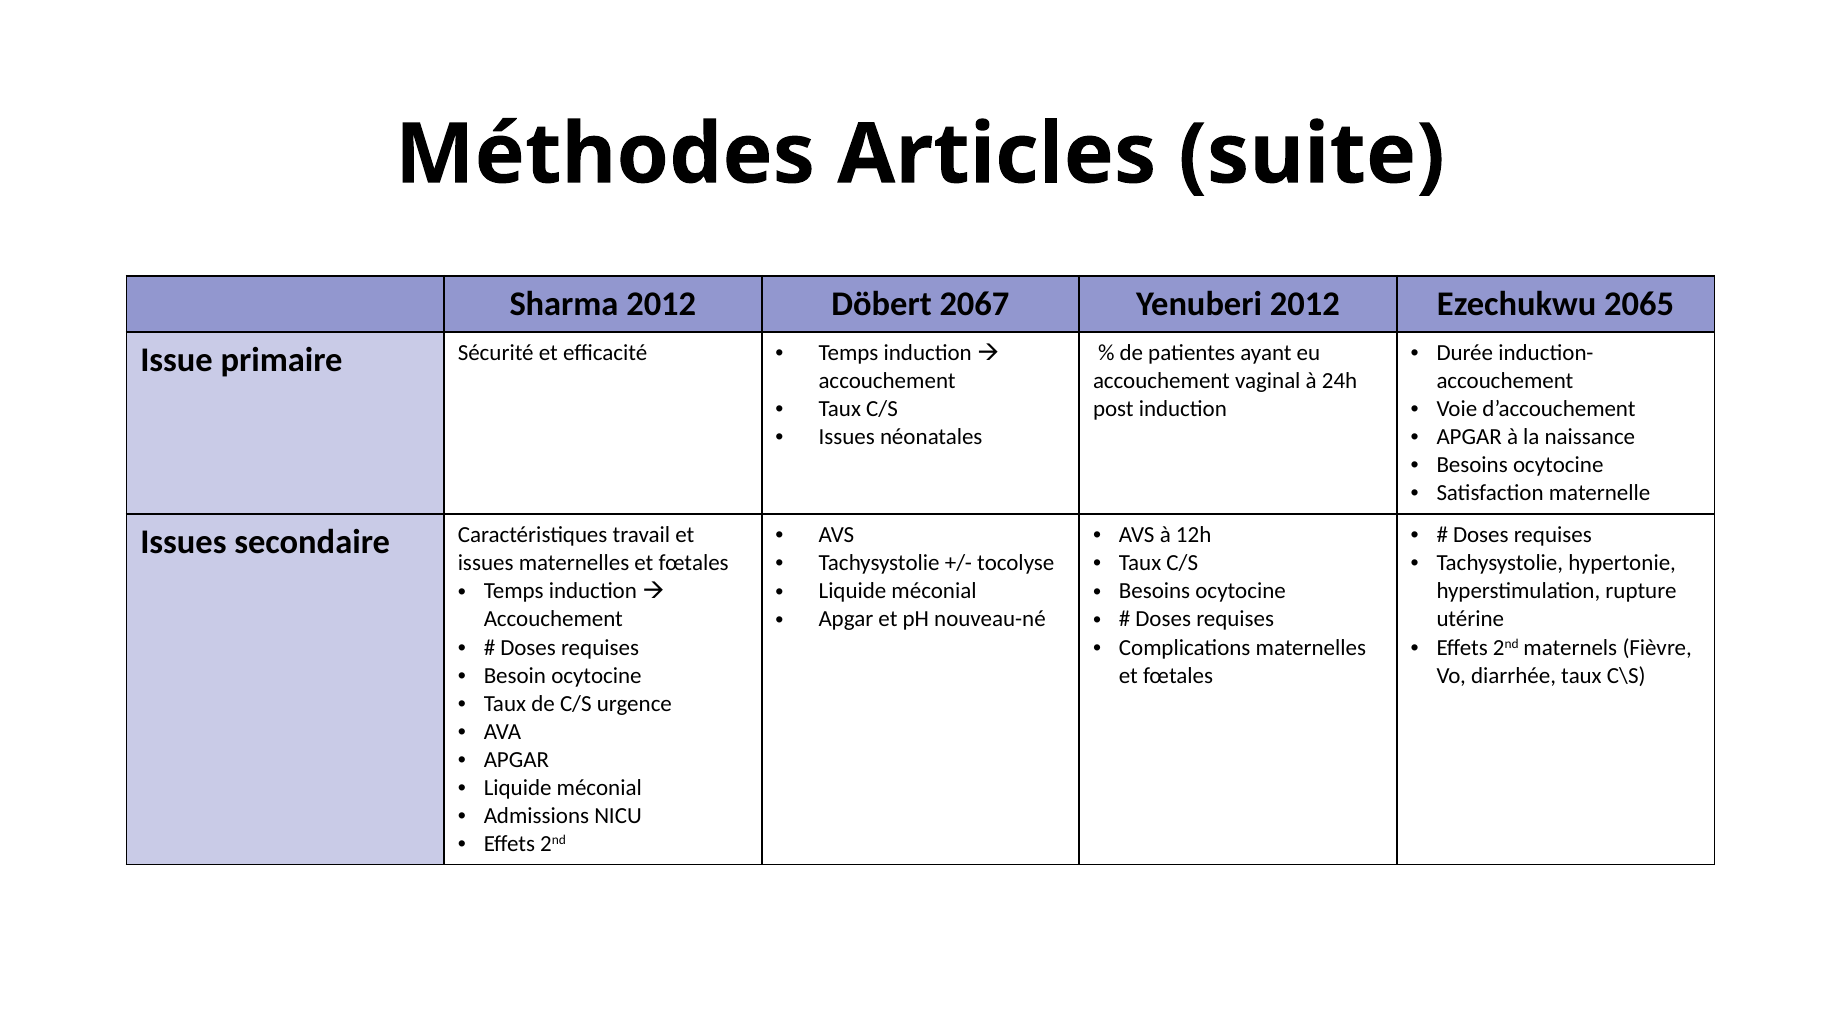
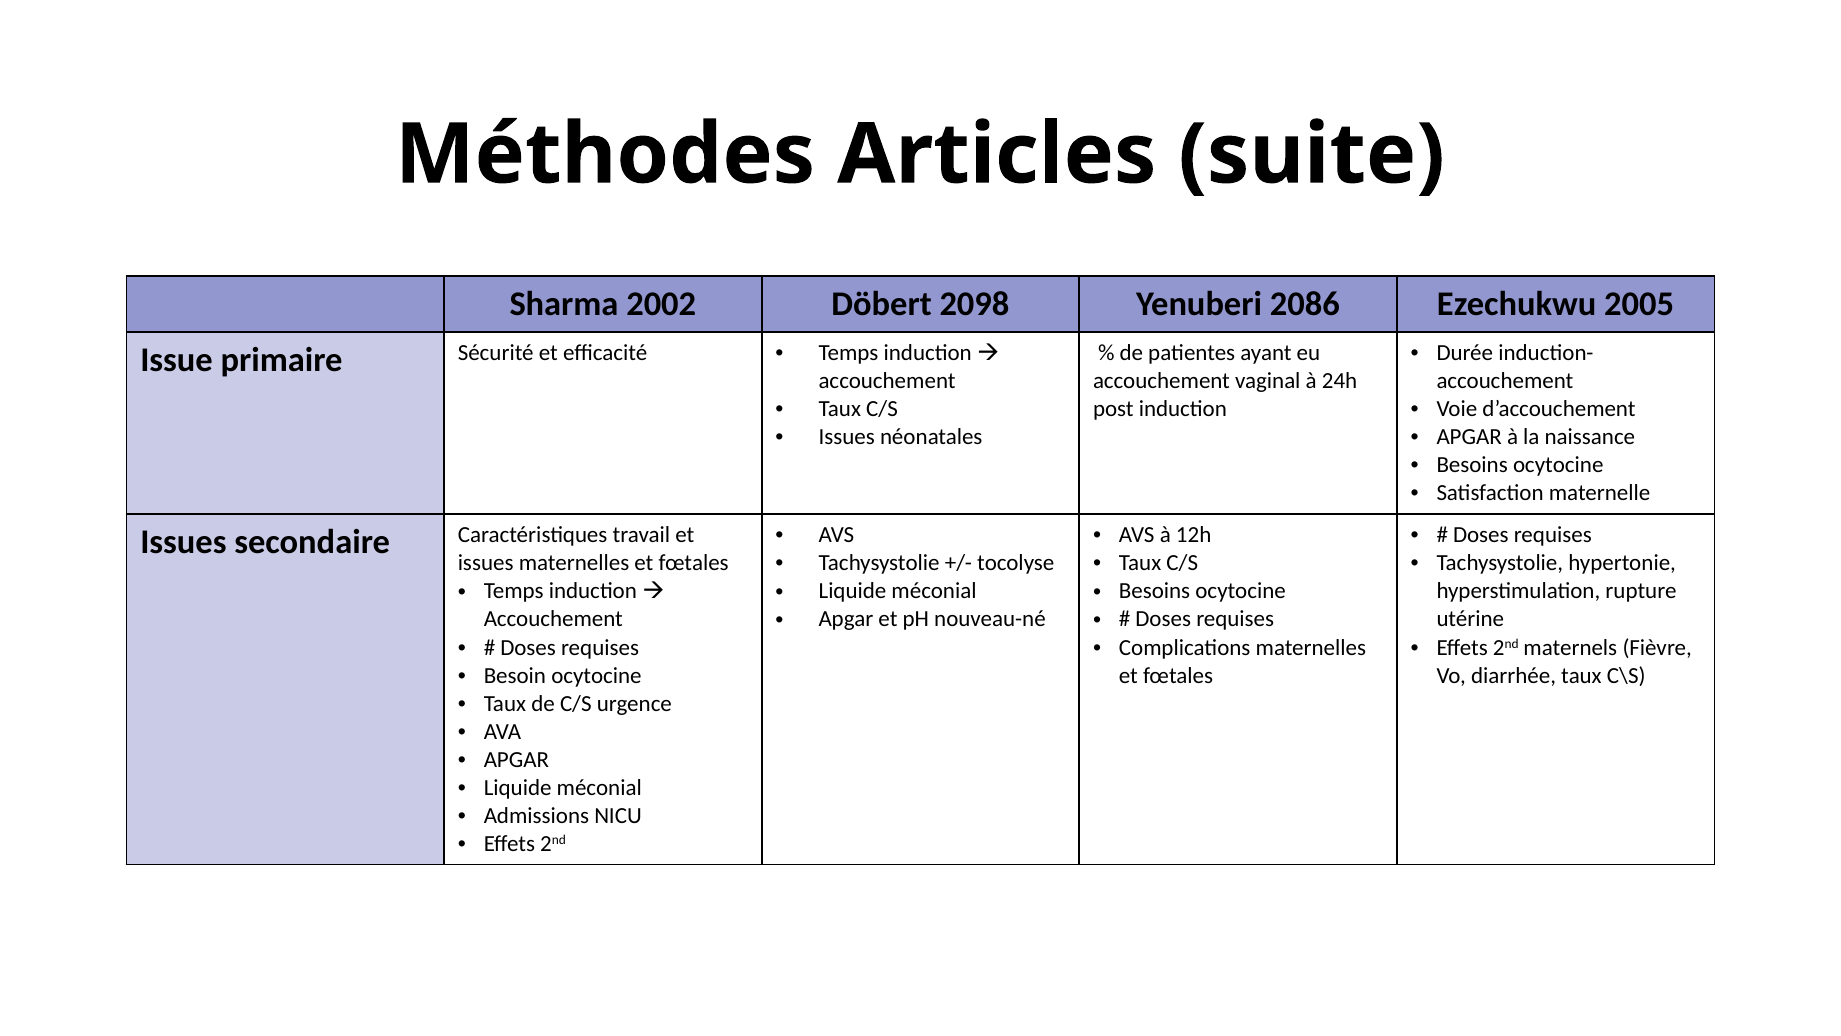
Sharma 2012: 2012 -> 2002
2067: 2067 -> 2098
Yenuberi 2012: 2012 -> 2086
2065: 2065 -> 2005
